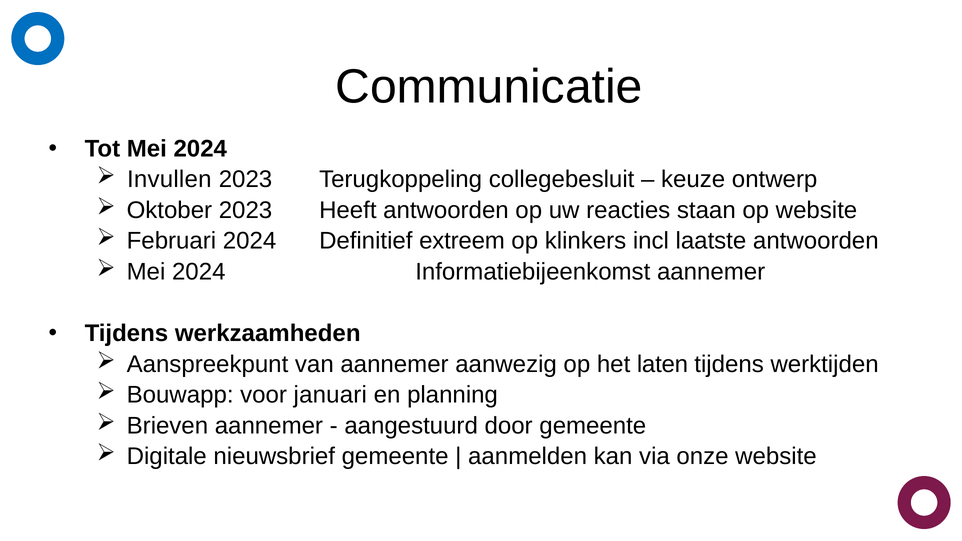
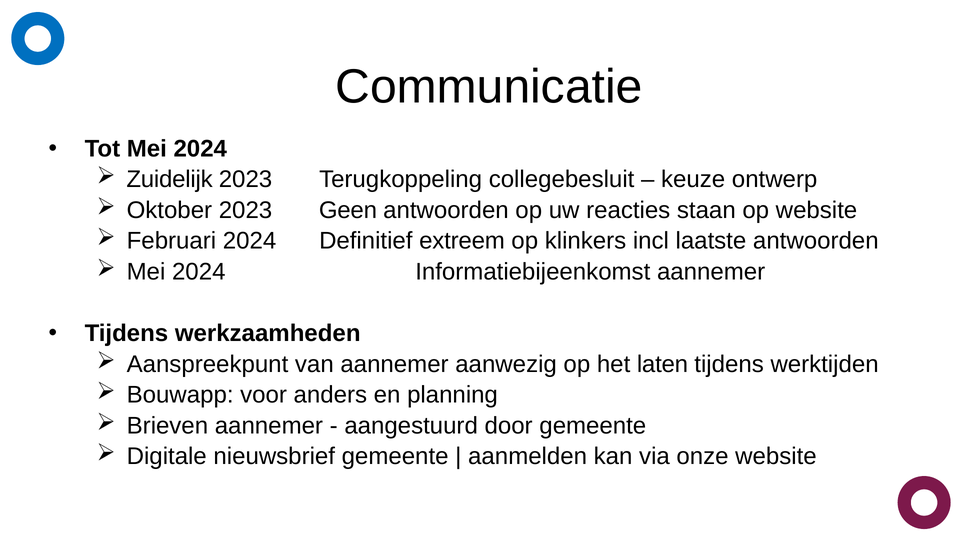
Invullen: Invullen -> Zuidelijk
Heeft: Heeft -> Geen
januari: januari -> anders
